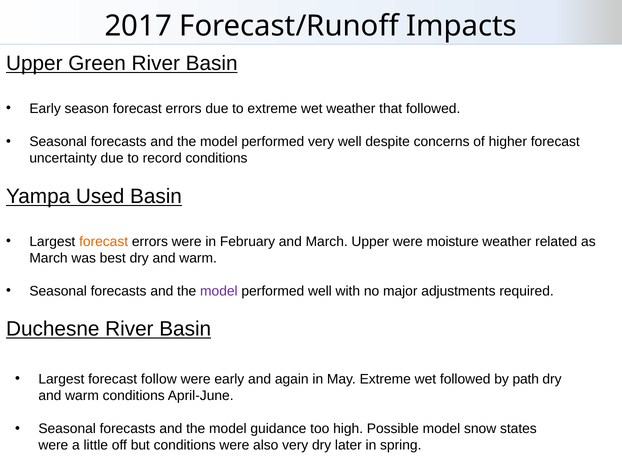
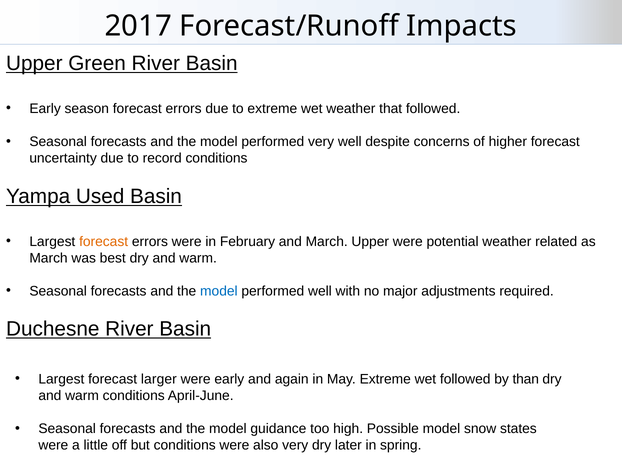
moisture: moisture -> potential
model at (219, 291) colour: purple -> blue
follow: follow -> larger
path: path -> than
